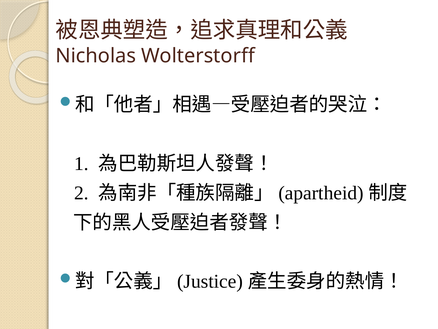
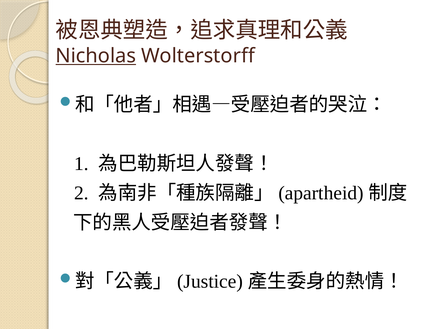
Nicholas underline: none -> present
